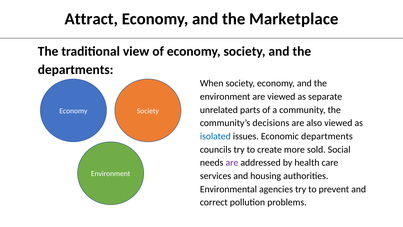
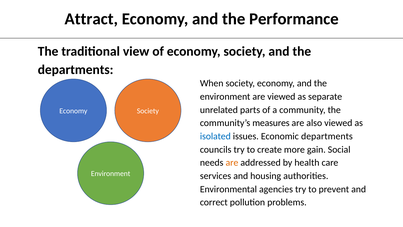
Marketplace: Marketplace -> Performance
decisions: decisions -> measures
sold: sold -> gain
are at (232, 163) colour: purple -> orange
